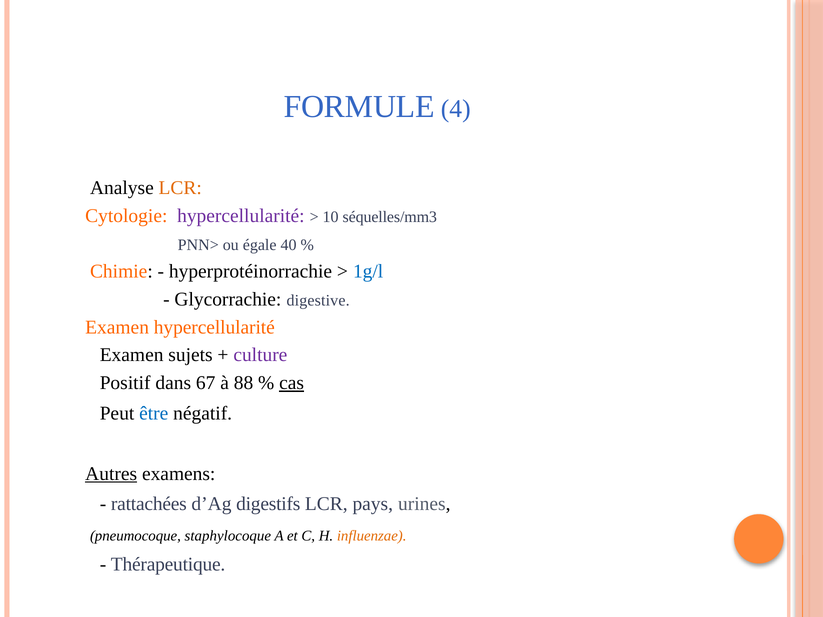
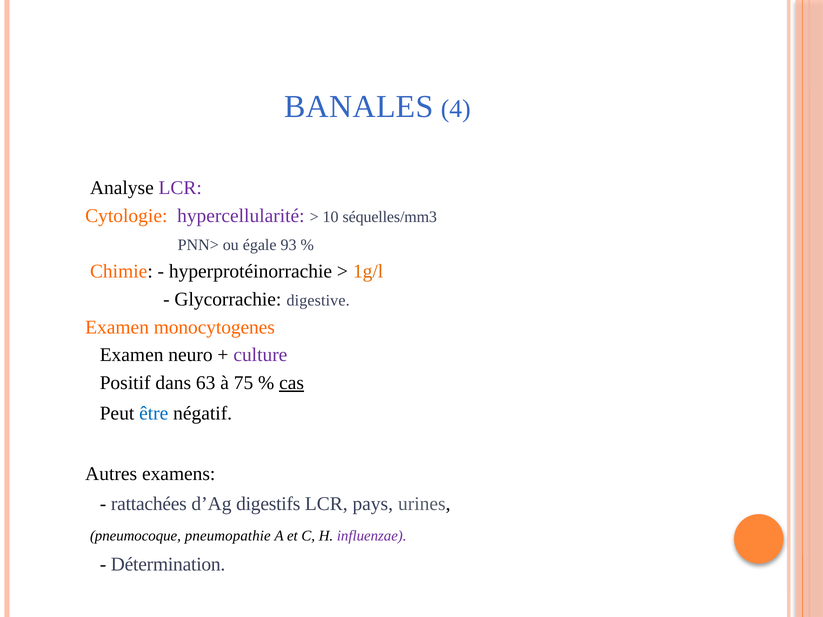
FORMULE: FORMULE -> BANALES
LCR at (180, 188) colour: orange -> purple
40: 40 -> 93
1g/l colour: blue -> orange
Examen hypercellularité: hypercellularité -> monocytogenes
sujets: sujets -> neuro
67: 67 -> 63
88: 88 -> 75
Autres underline: present -> none
staphylocoque: staphylocoque -> pneumopathie
influenzae colour: orange -> purple
Thérapeutique: Thérapeutique -> Détermination
